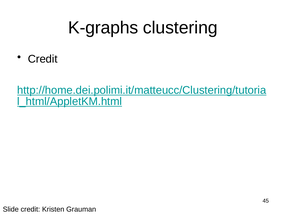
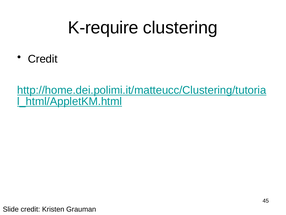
K-graphs: K-graphs -> K-require
